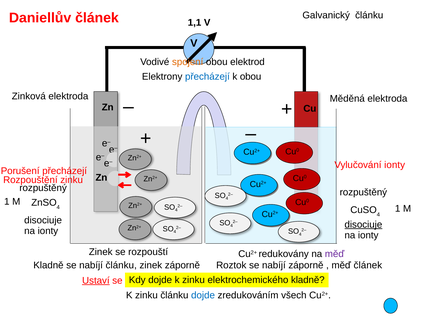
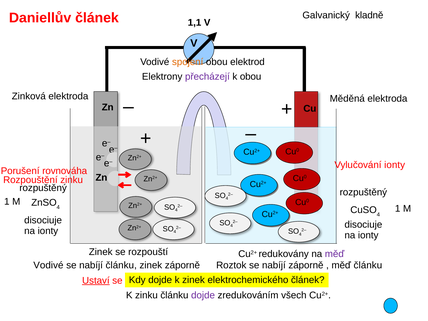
Galvanický článku: článku -> kladně
přecházejí at (207, 77) colour: blue -> purple
Porušení přecházejí: přecházejí -> rovnováha
disociuje at (363, 225) underline: present -> none
měď článek: článek -> článku
Kladně at (48, 265): Kladně -> Vodivé
zinku at (194, 280): zinku -> zinek
elektrochemického kladně: kladně -> článek
dojde at (203, 295) colour: blue -> purple
